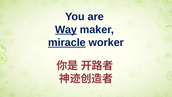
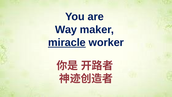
Way underline: present -> none
